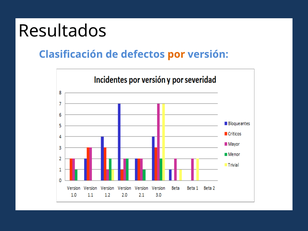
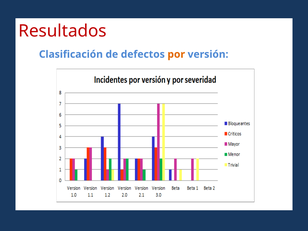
Resultados colour: black -> red
